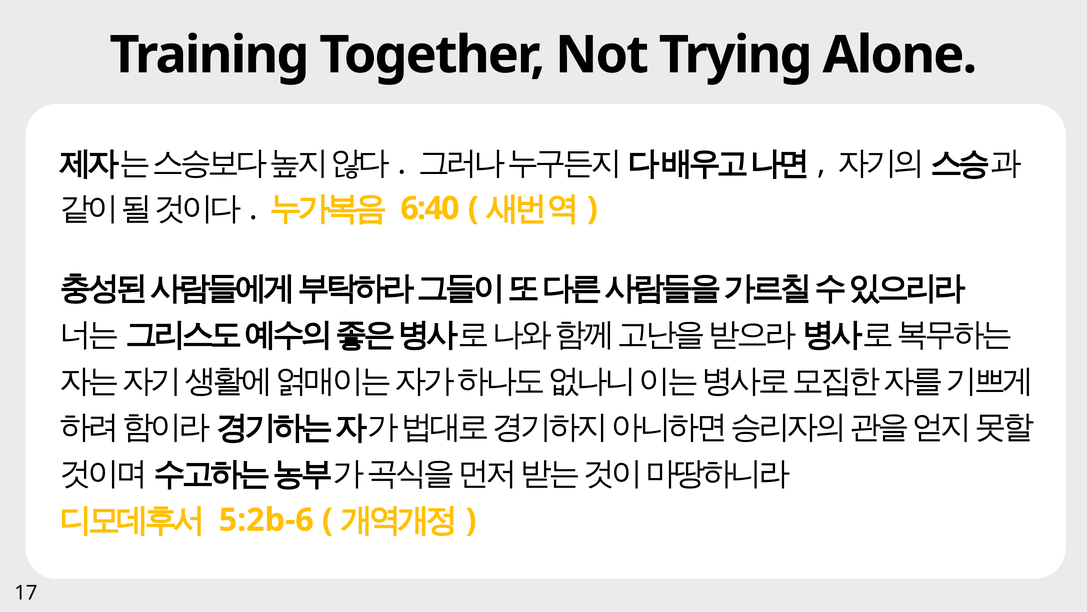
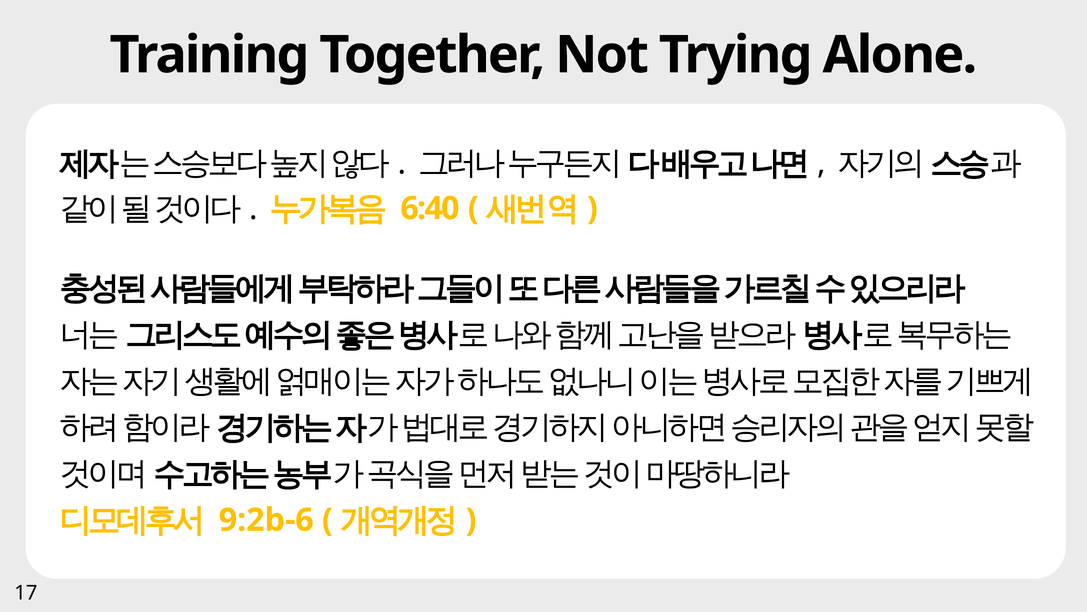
5:2b-6: 5:2b-6 -> 9:2b-6
